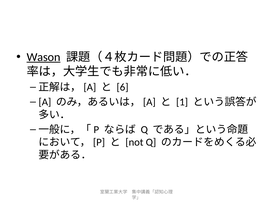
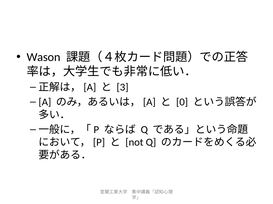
Wason underline: present -> none
6: 6 -> 3
1: 1 -> 0
